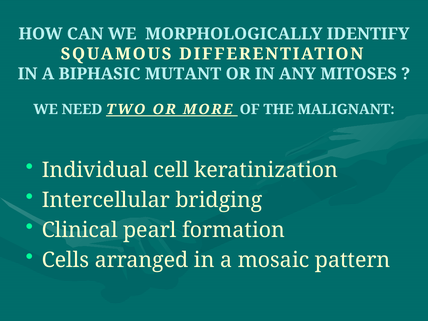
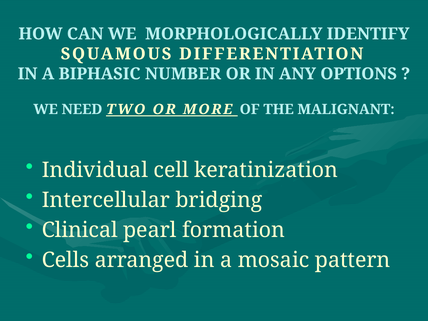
MUTANT: MUTANT -> NUMBER
MITOSES: MITOSES -> OPTIONS
